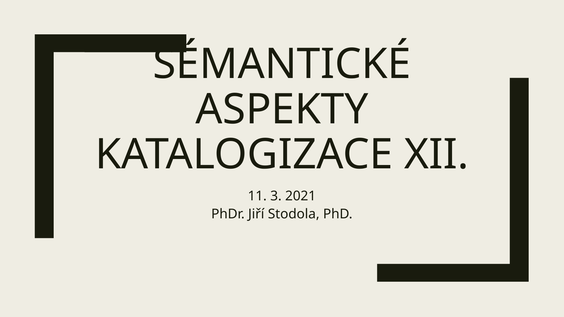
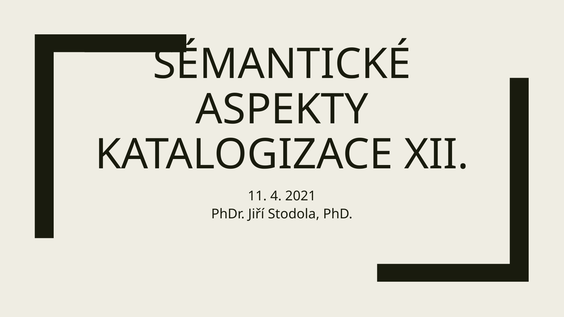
3: 3 -> 4
